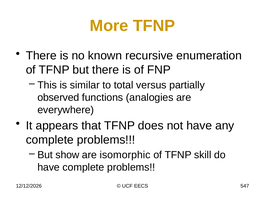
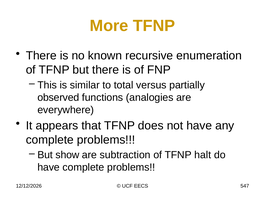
isomorphic: isomorphic -> subtraction
skill: skill -> halt
